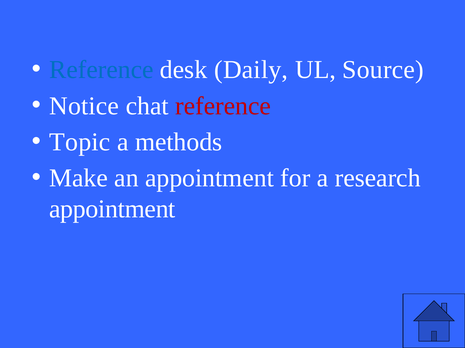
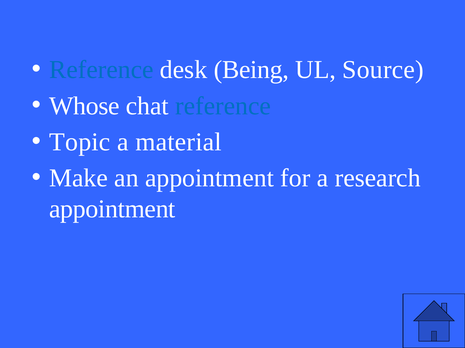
Daily: Daily -> Being
Notice: Notice -> Whose
reference at (223, 106) colour: red -> blue
methods: methods -> material
